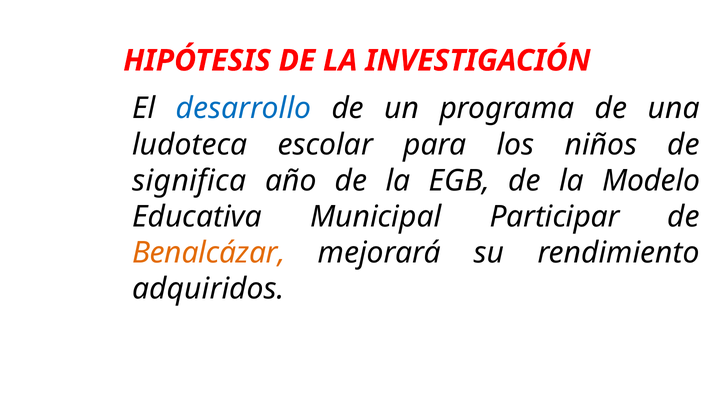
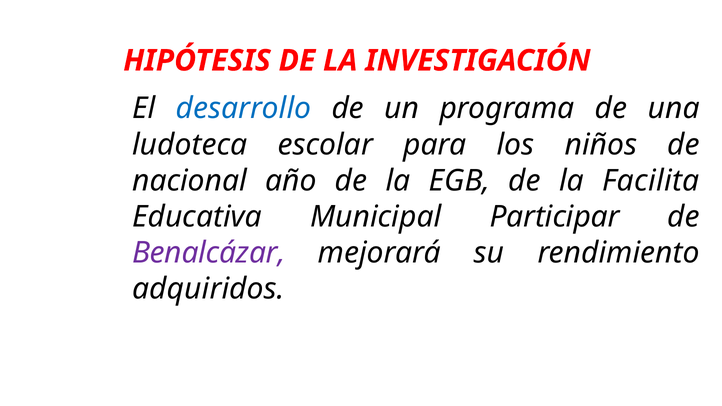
significa: significa -> nacional
Modelo: Modelo -> Facilita
Benalcázar colour: orange -> purple
